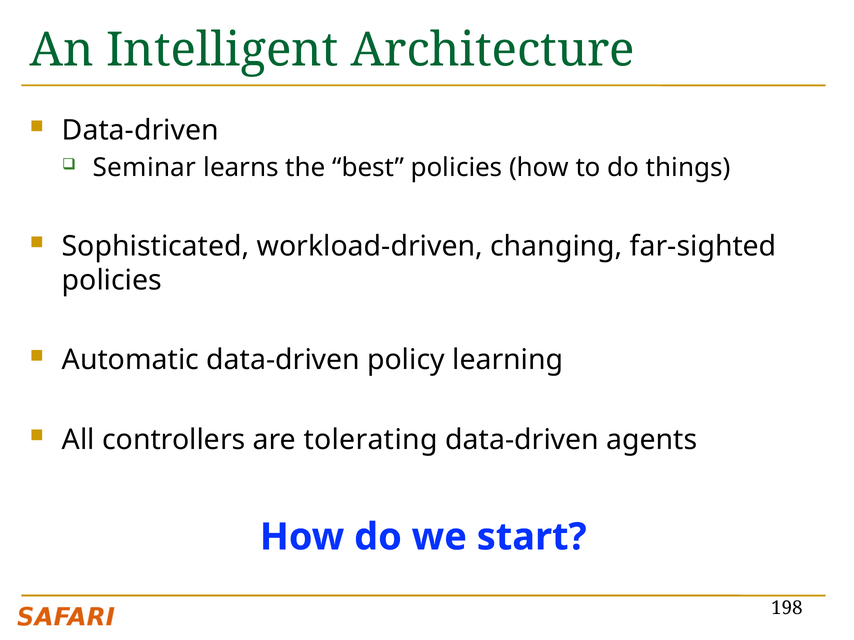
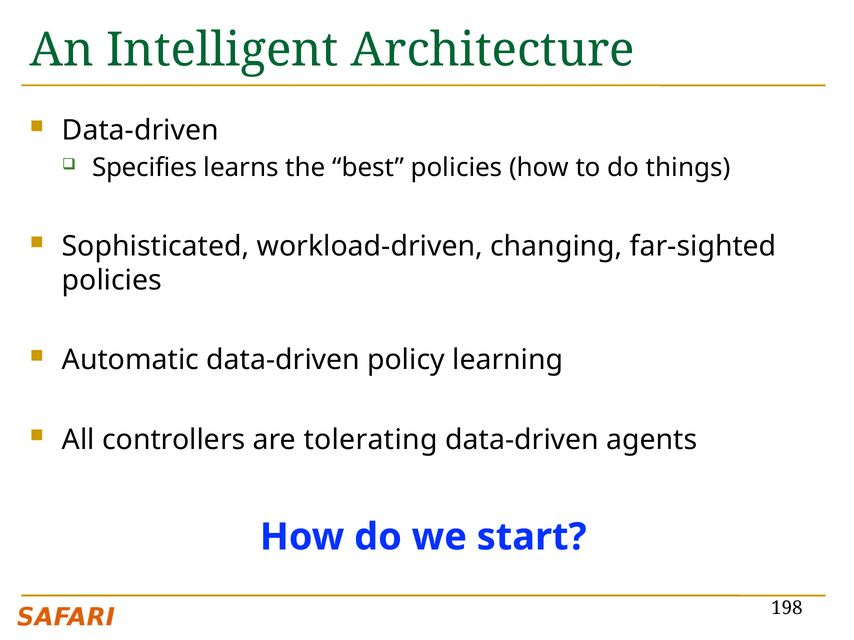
Seminar: Seminar -> Specifies
